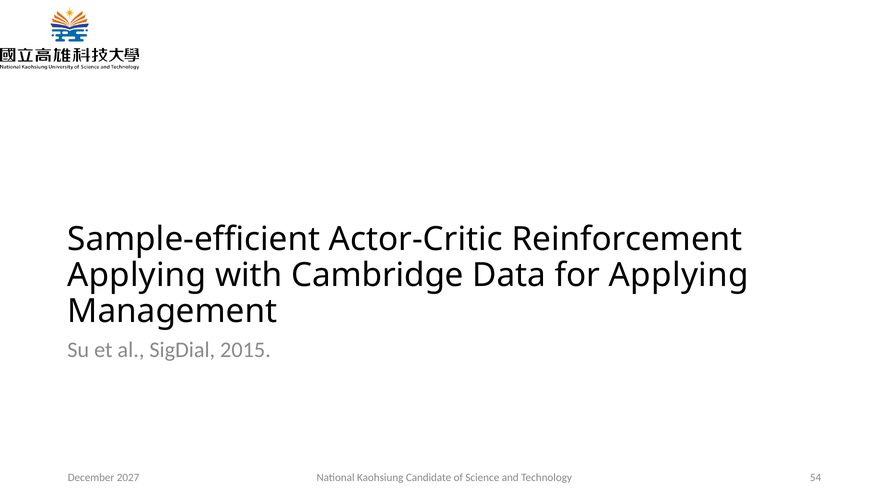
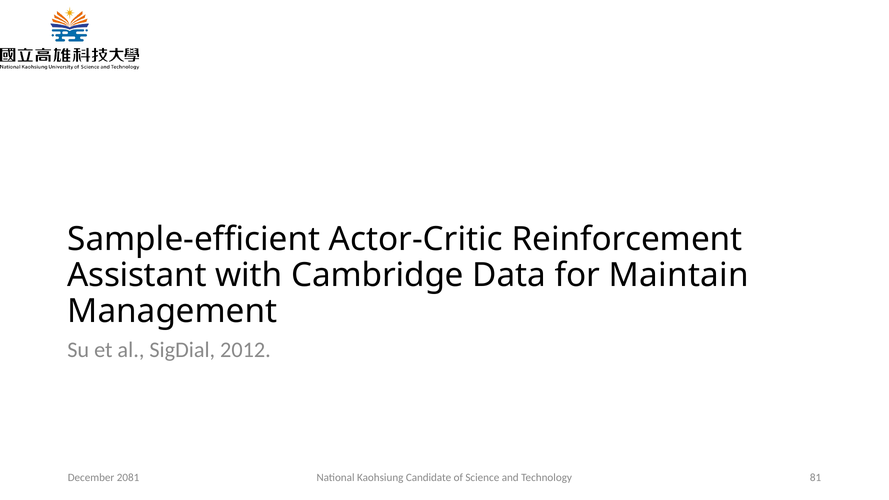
Applying at (137, 275): Applying -> Assistant
for Applying: Applying -> Maintain
2015: 2015 -> 2012
54: 54 -> 81
2027: 2027 -> 2081
